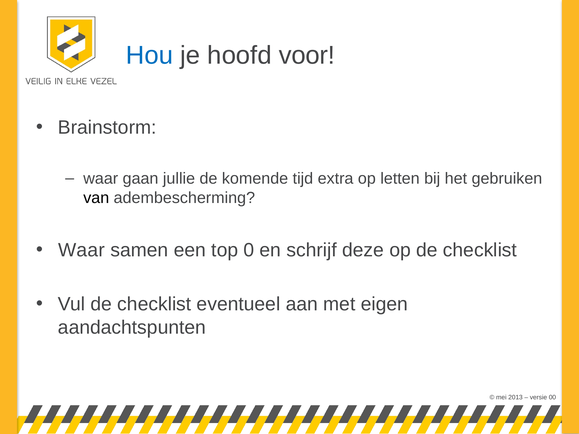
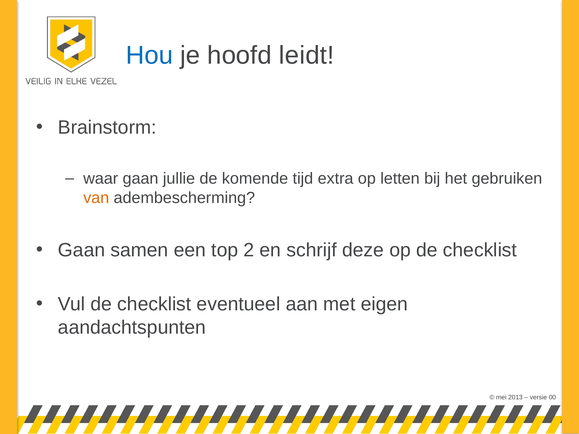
voor: voor -> leidt
van colour: black -> orange
Waar at (81, 250): Waar -> Gaan
0: 0 -> 2
